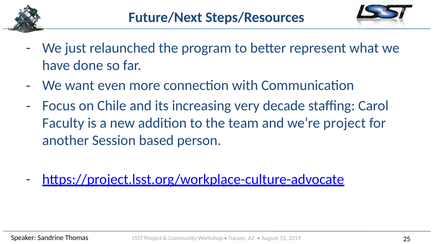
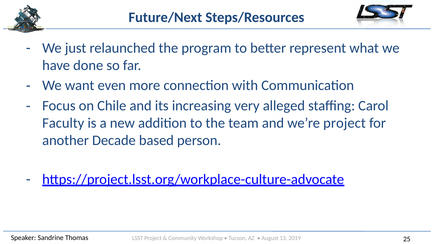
decade: decade -> alleged
Session: Session -> Decade
